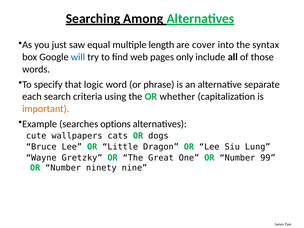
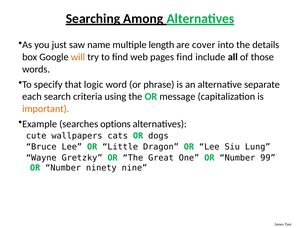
equal: equal -> name
syntax: syntax -> details
will colour: blue -> orange
pages only: only -> find
whether: whether -> message
